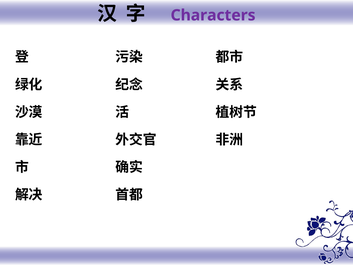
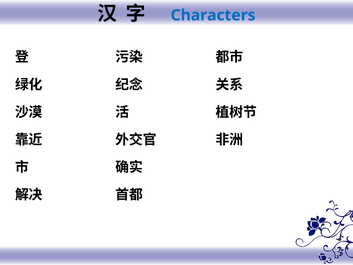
Characters colour: purple -> blue
